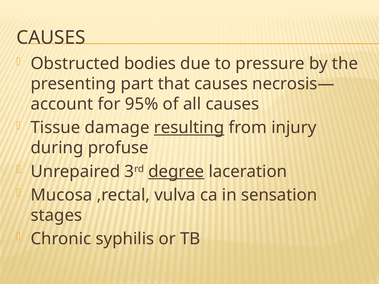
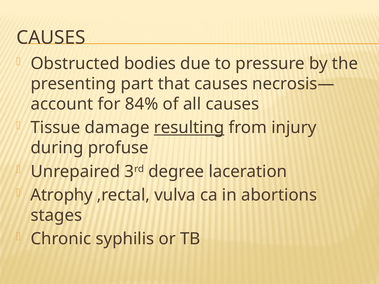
95%: 95% -> 84%
degree underline: present -> none
Mucosa: Mucosa -> Atrophy
sensation: sensation -> abortions
